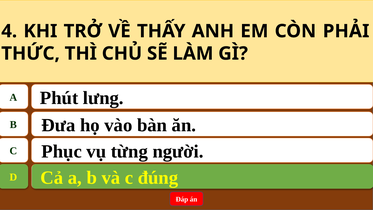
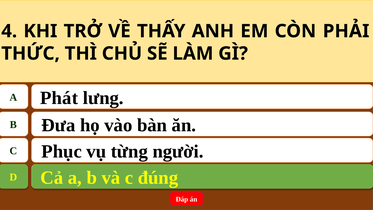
Phút: Phút -> Phát
